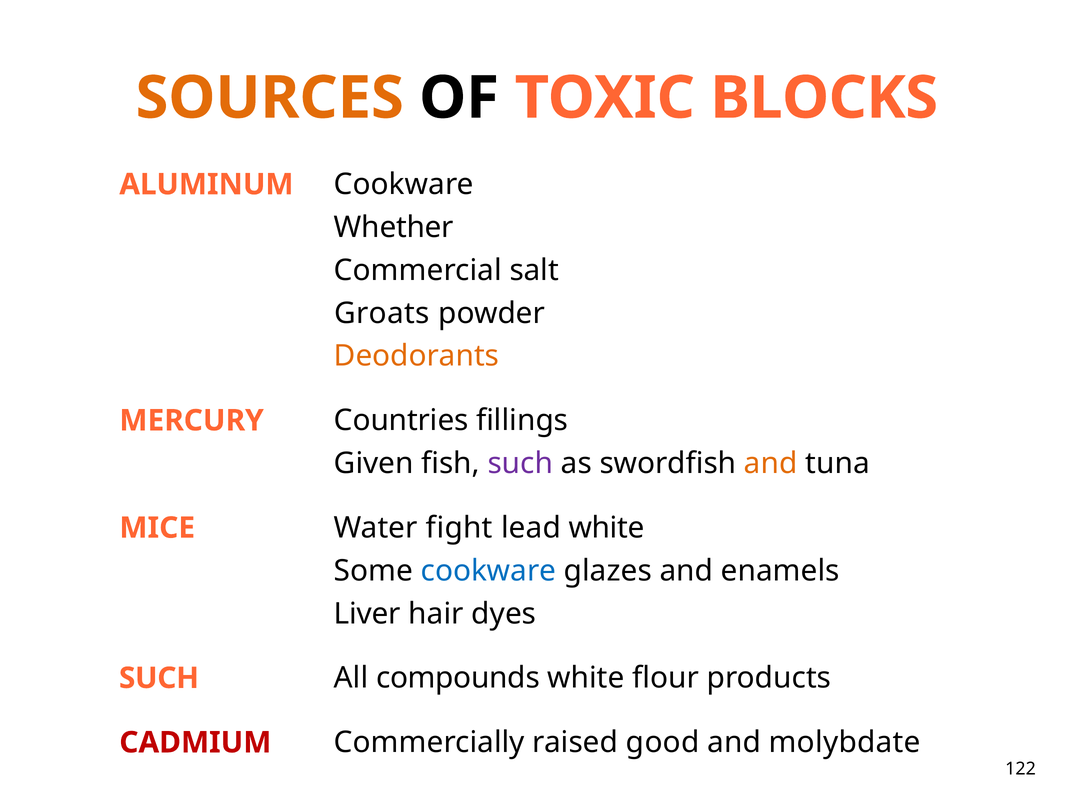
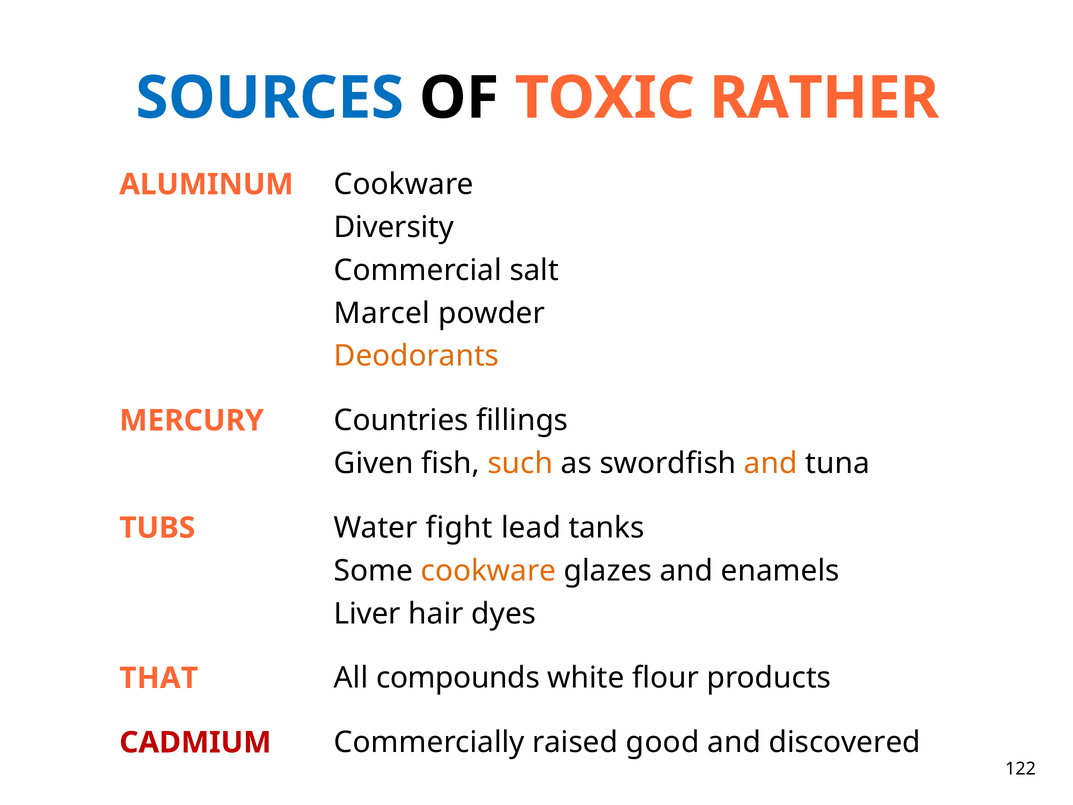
SOURCES colour: orange -> blue
BLOCKS: BLOCKS -> RATHER
Whether: Whether -> Diversity
Groats: Groats -> Marcel
such at (520, 463) colour: purple -> orange
MICE: MICE -> TUBS
lead white: white -> tanks
cookware at (488, 571) colour: blue -> orange
SUCH at (159, 678): SUCH -> THAT
molybdate: molybdate -> discovered
